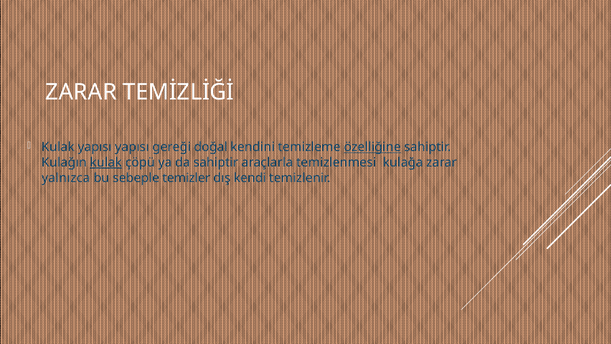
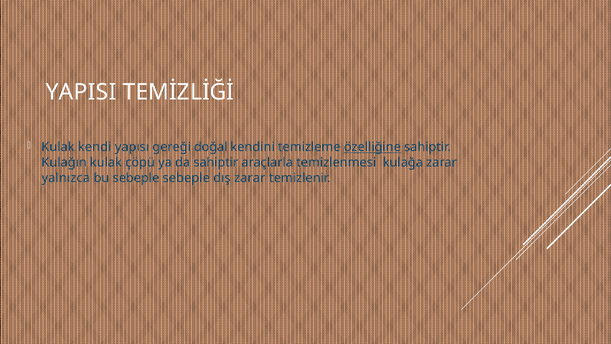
ZARAR at (81, 92): ZARAR -> YAPISI
Kulak yapısı: yapısı -> kendi
kulak at (106, 162) underline: present -> none
sebeple temizler: temizler -> sebeple
dış kendi: kendi -> zarar
